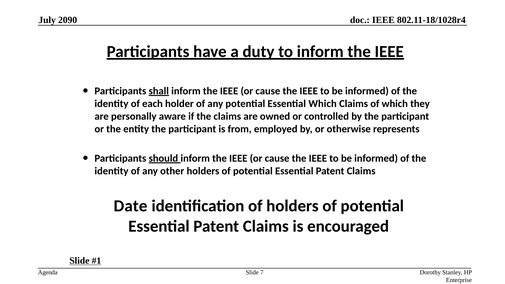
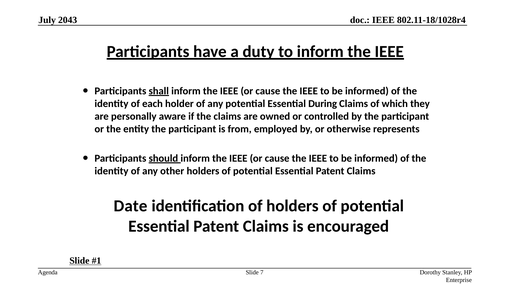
2090: 2090 -> 2043
Essential Which: Which -> During
